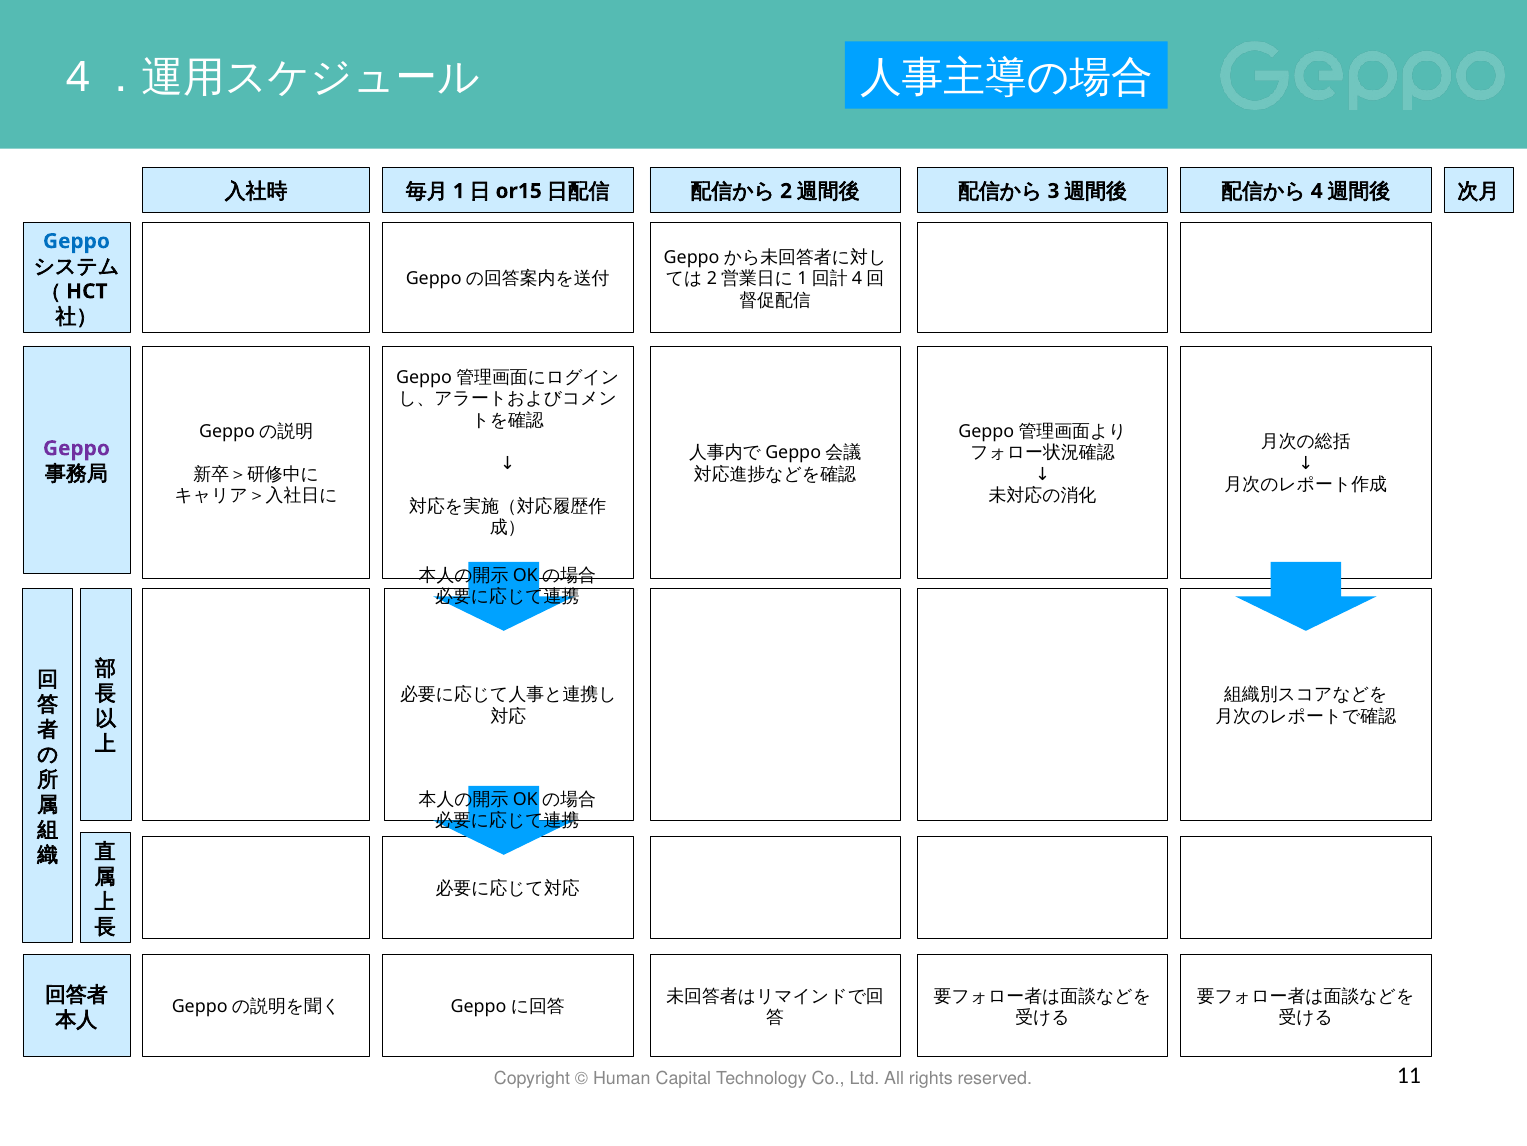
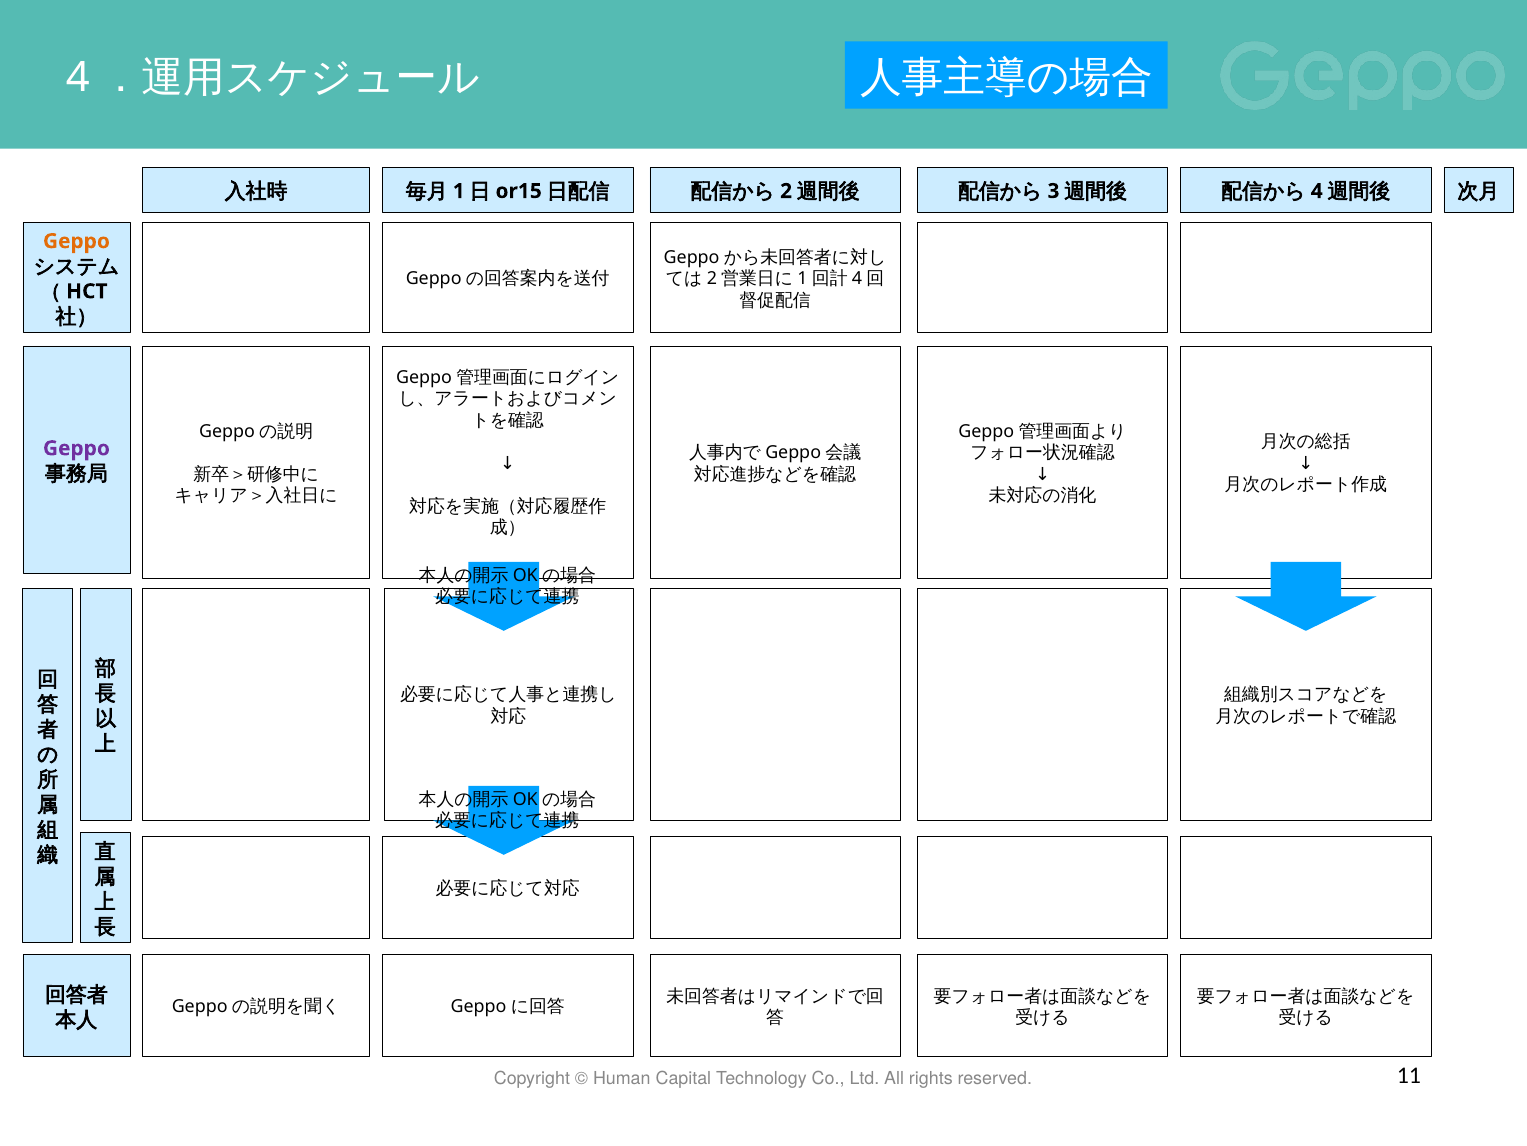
Geppo at (76, 241) colour: blue -> orange
